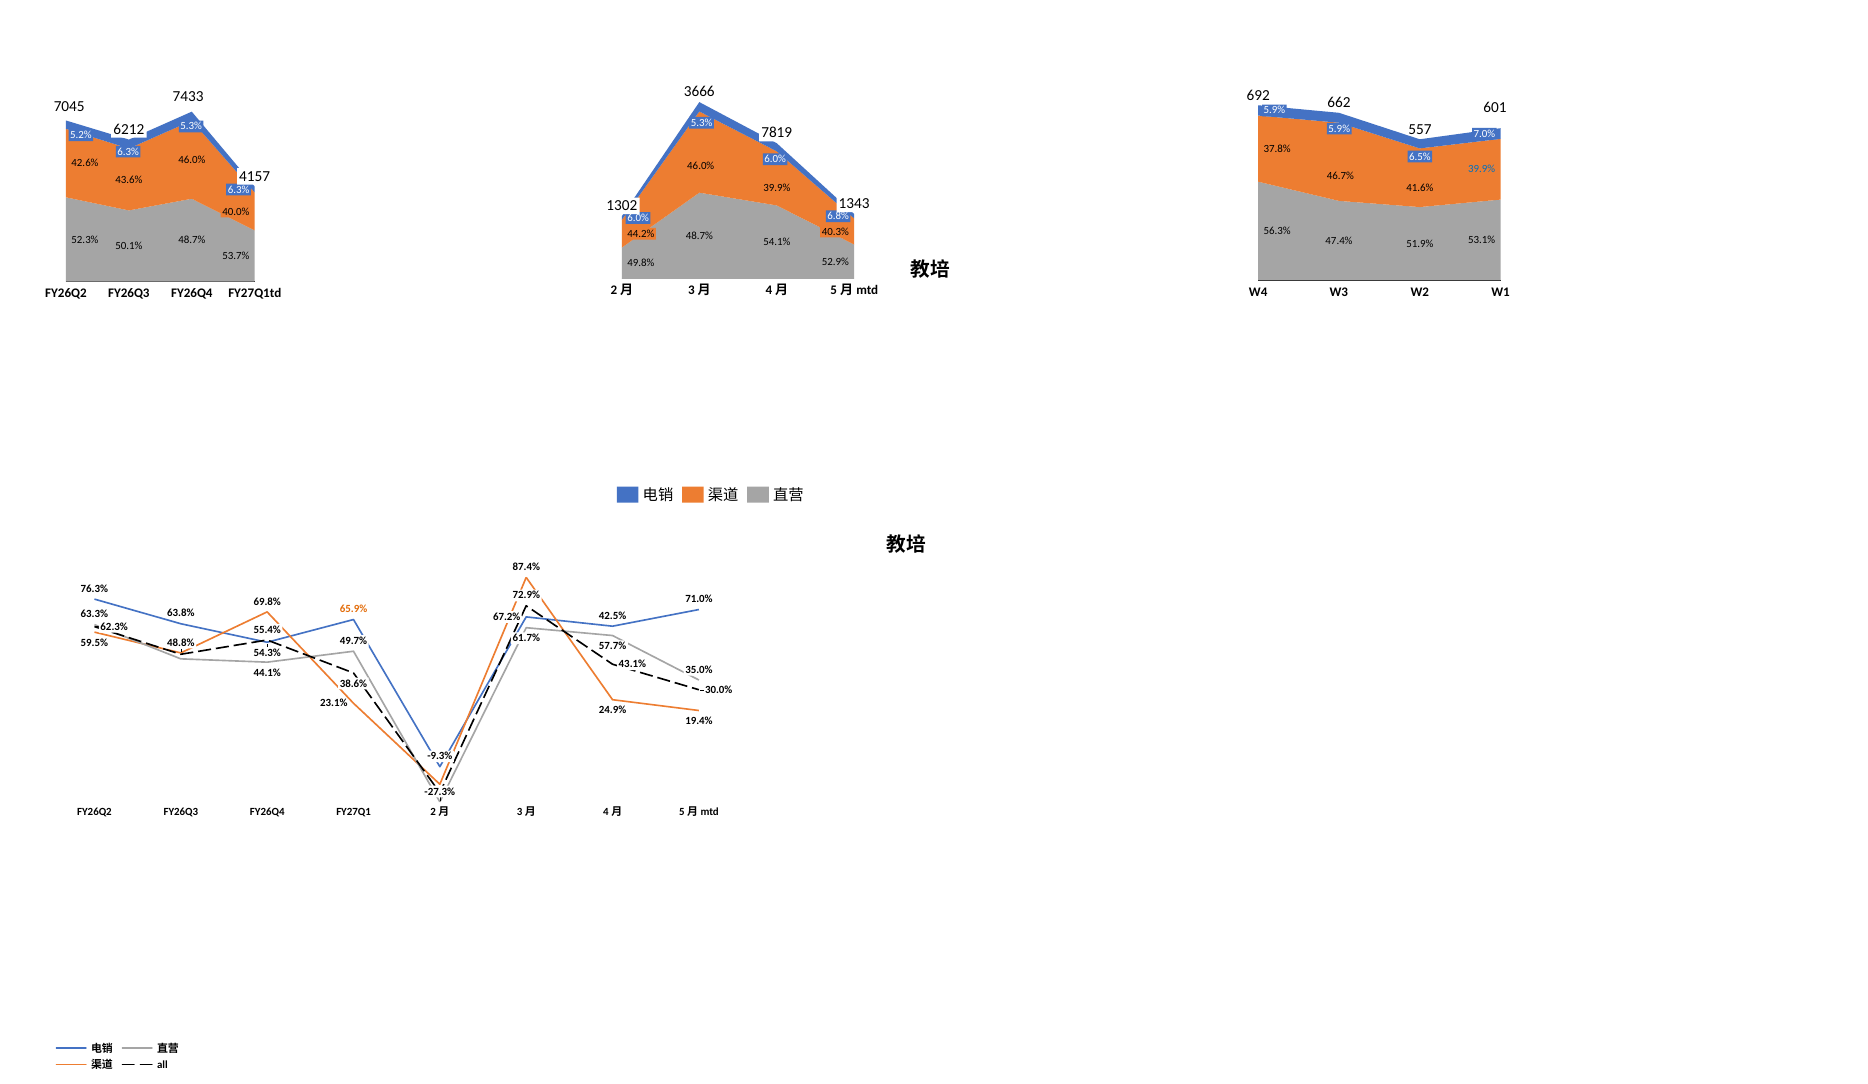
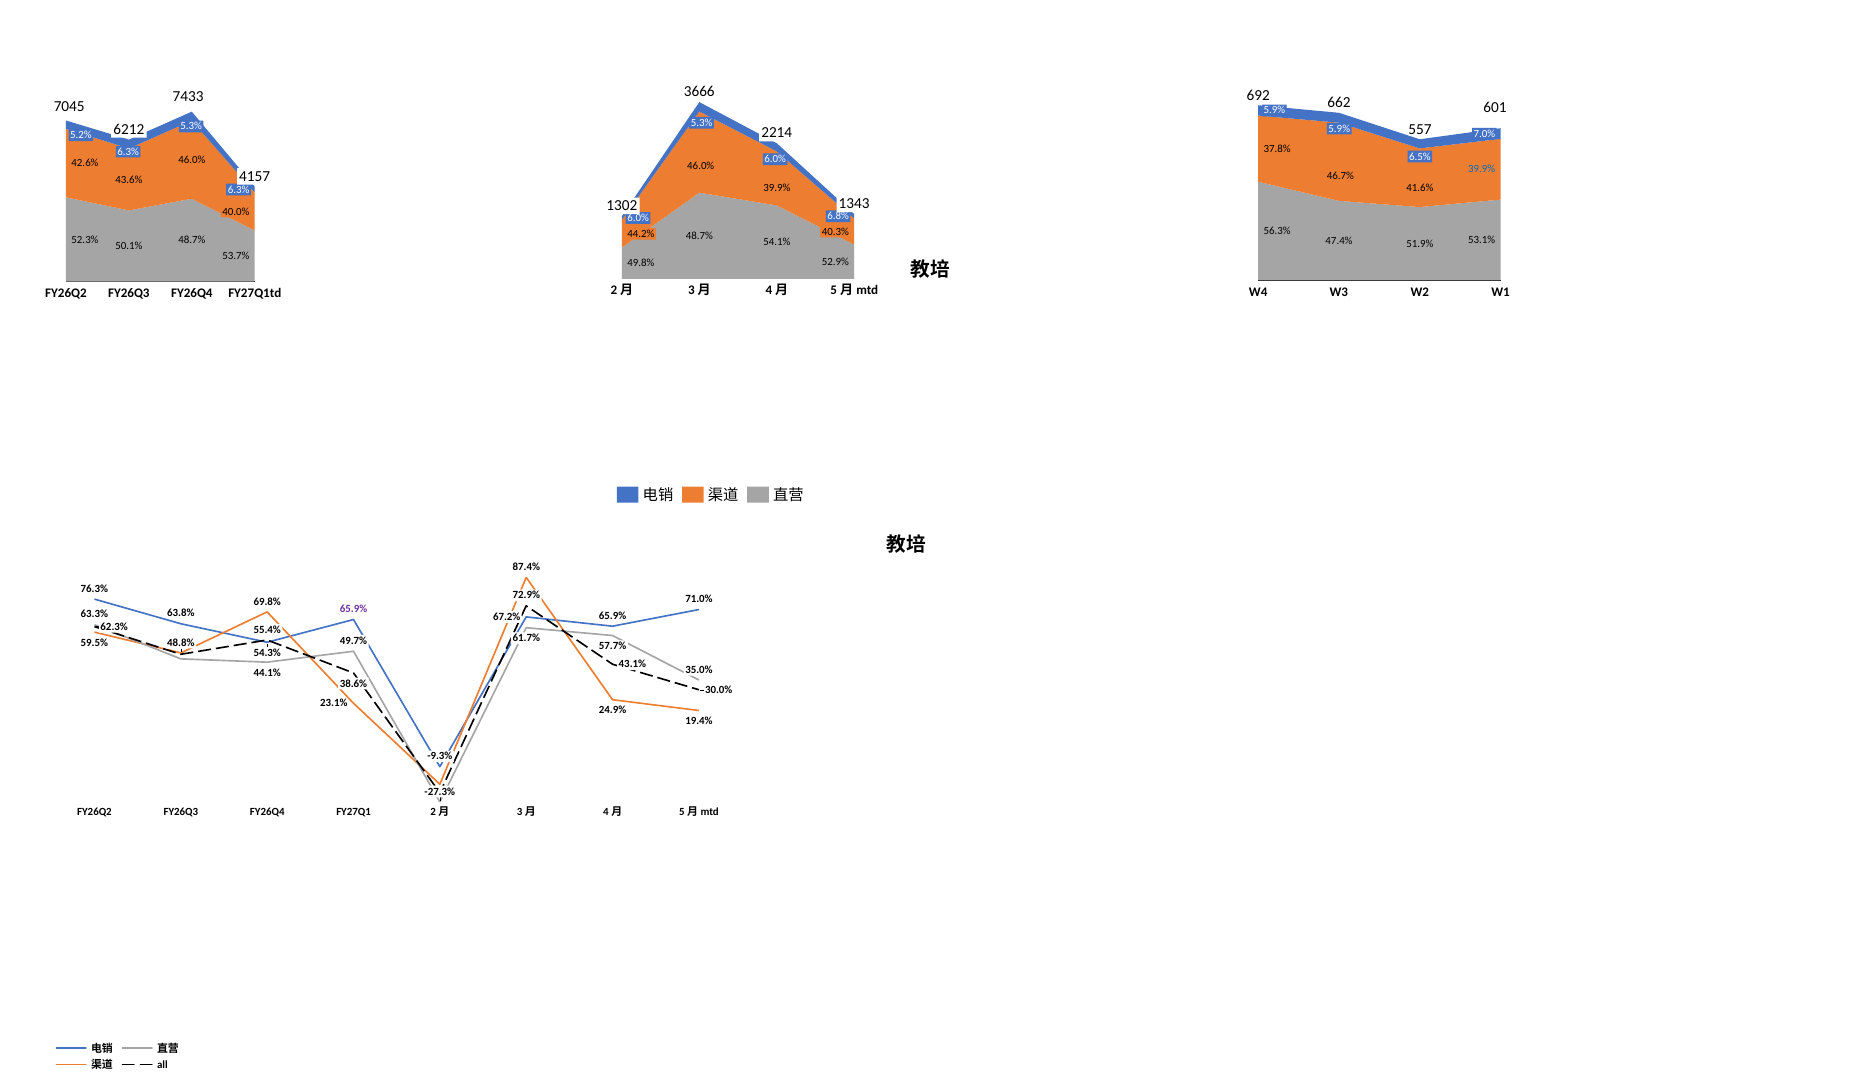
7819: 7819 -> 2214
65.9% at (354, 609) colour: orange -> purple
42.5% at (613, 616): 42.5% -> 65.9%
